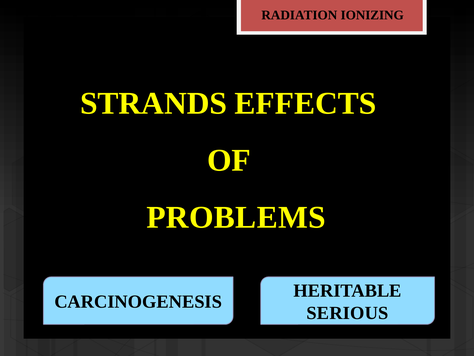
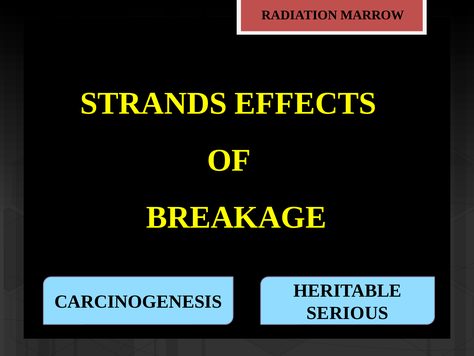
IONIZING: IONIZING -> MARROW
PROBLEMS: PROBLEMS -> BREAKAGE
